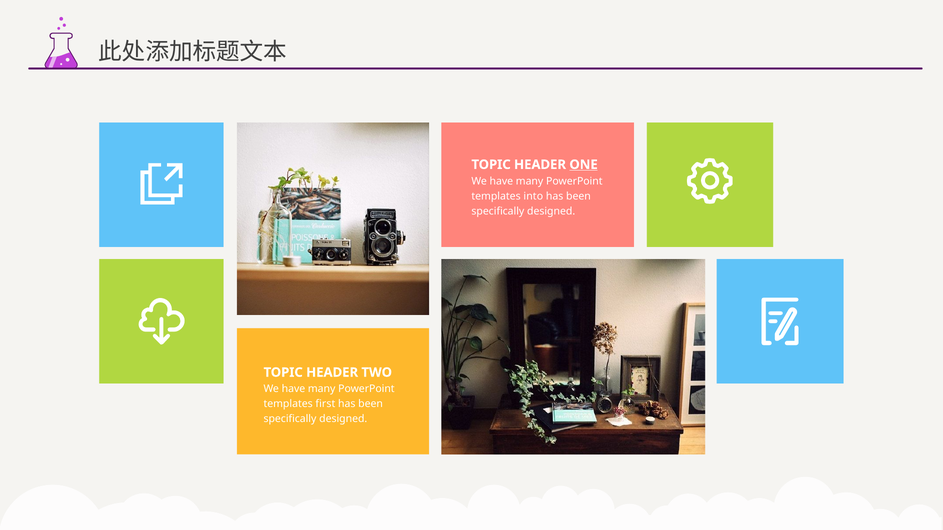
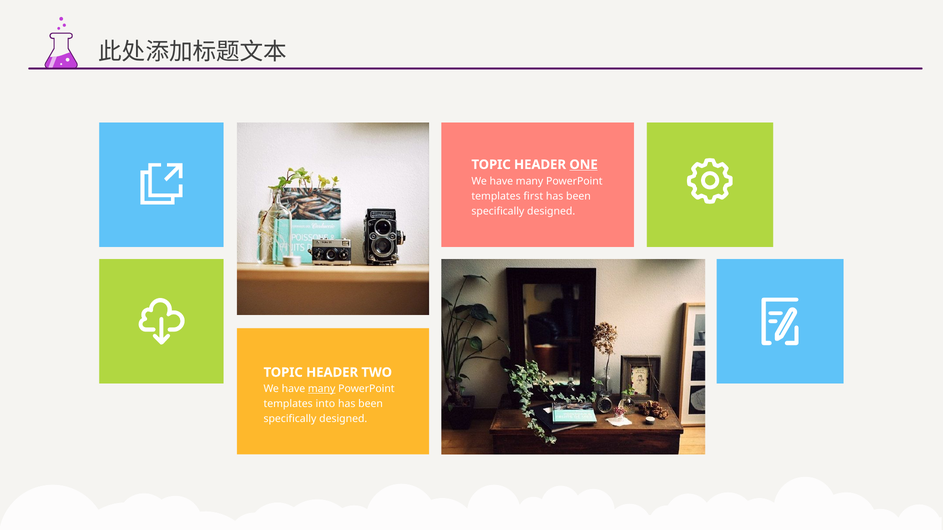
into: into -> first
many at (322, 389) underline: none -> present
first: first -> into
